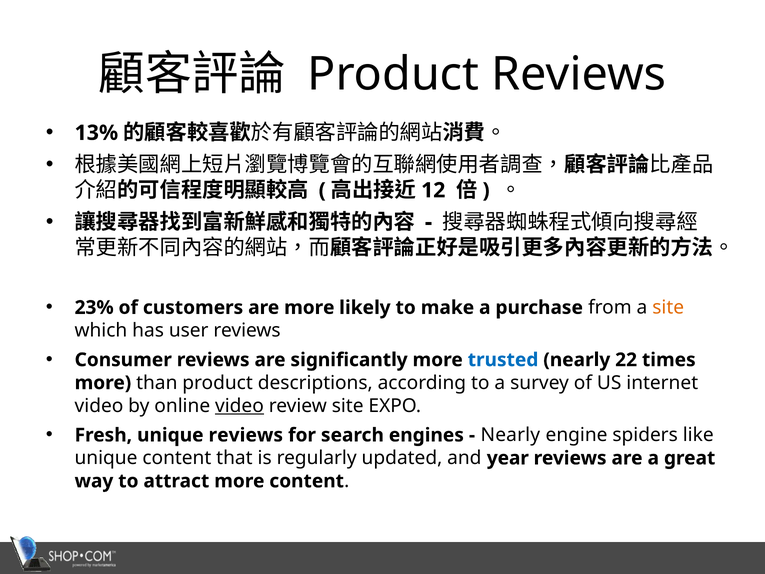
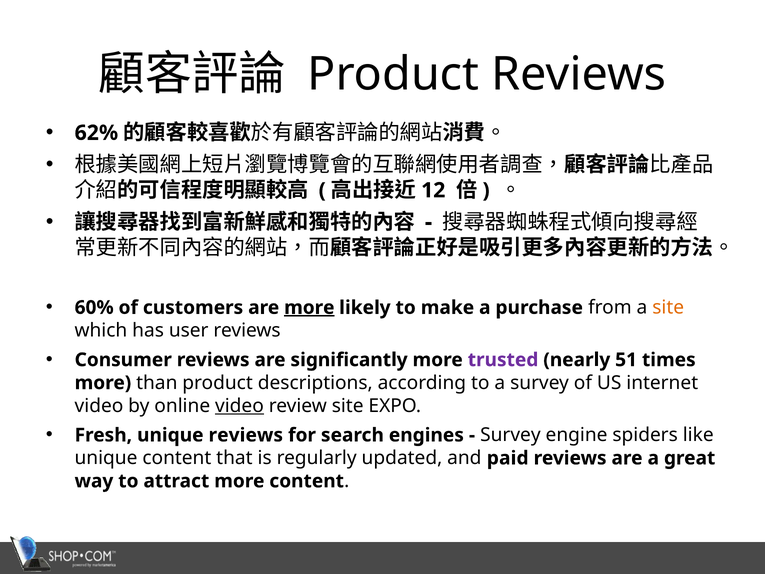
13%: 13% -> 62%
23%: 23% -> 60%
more at (309, 307) underline: none -> present
trusted colour: blue -> purple
22: 22 -> 51
Nearly at (510, 435): Nearly -> Survey
year: year -> paid
